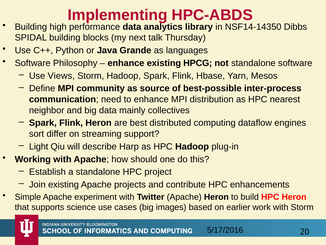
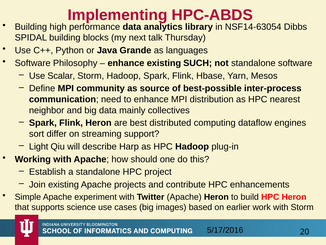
NSF14-14350: NSF14-14350 -> NSF14-63054
HPCG: HPCG -> SUCH
Views: Views -> Scalar
